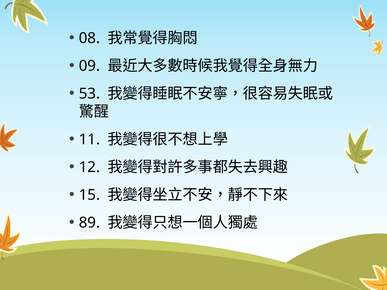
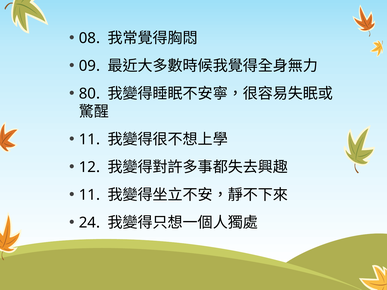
53: 53 -> 80
15 at (89, 195): 15 -> 11
89: 89 -> 24
